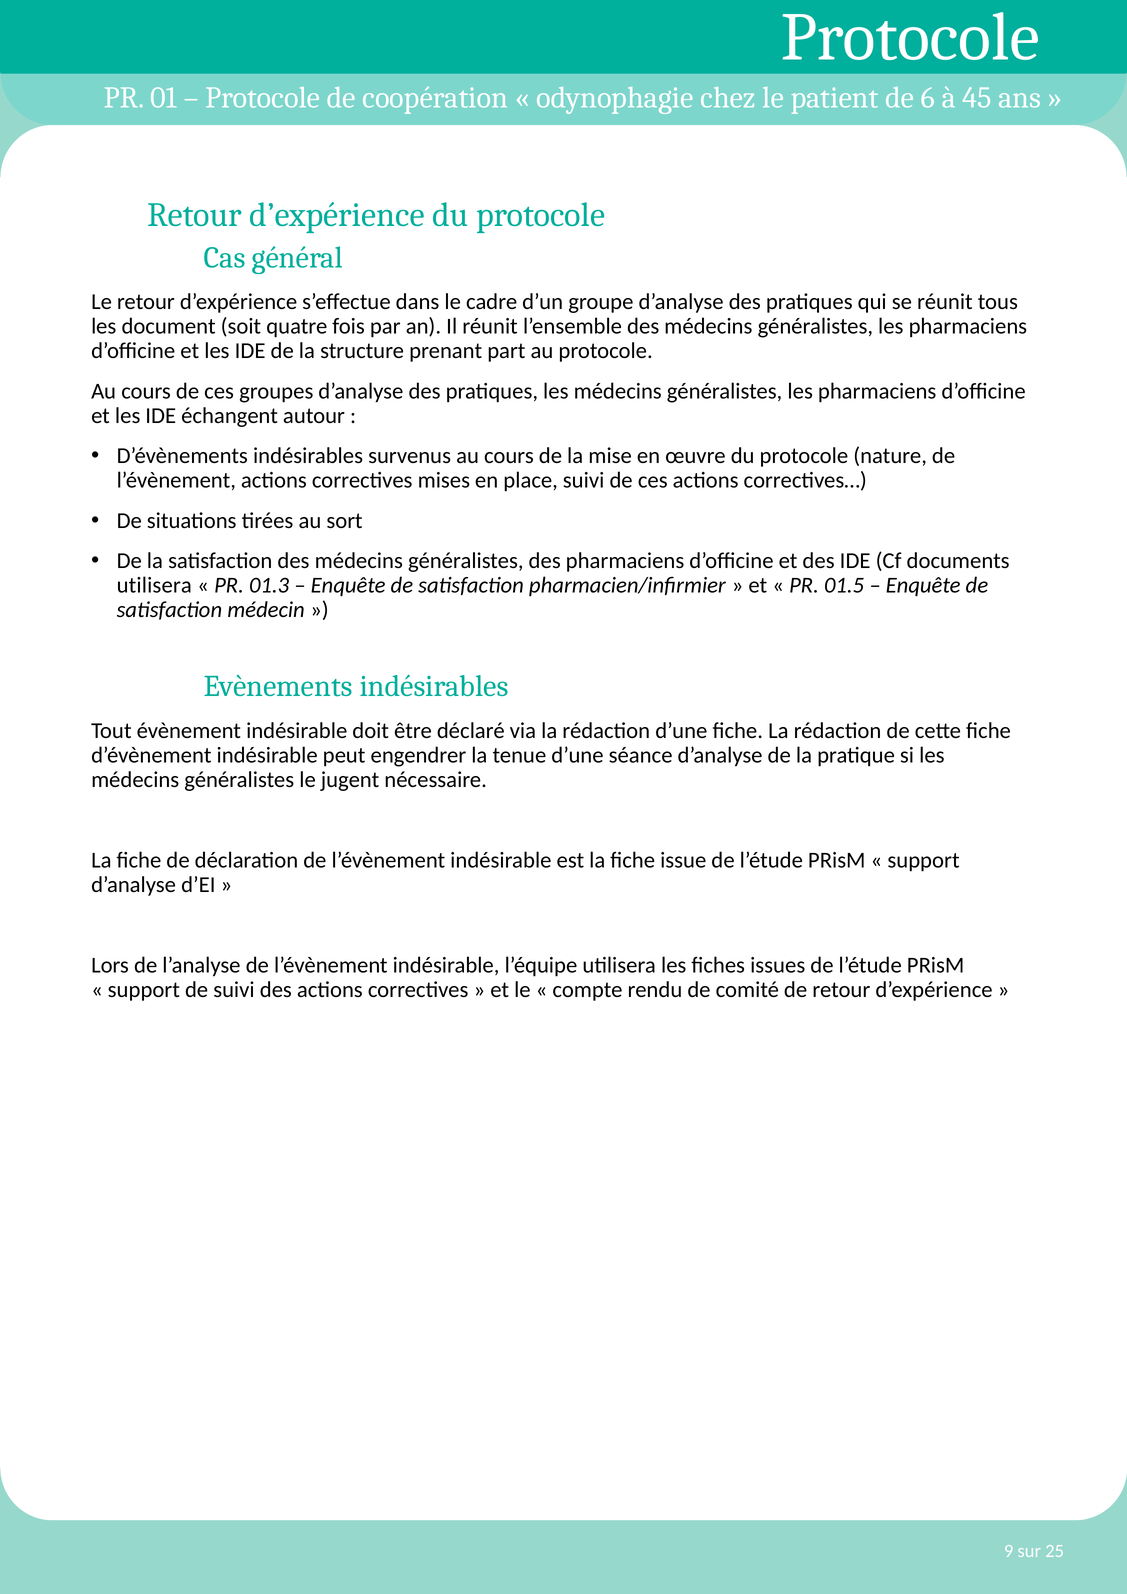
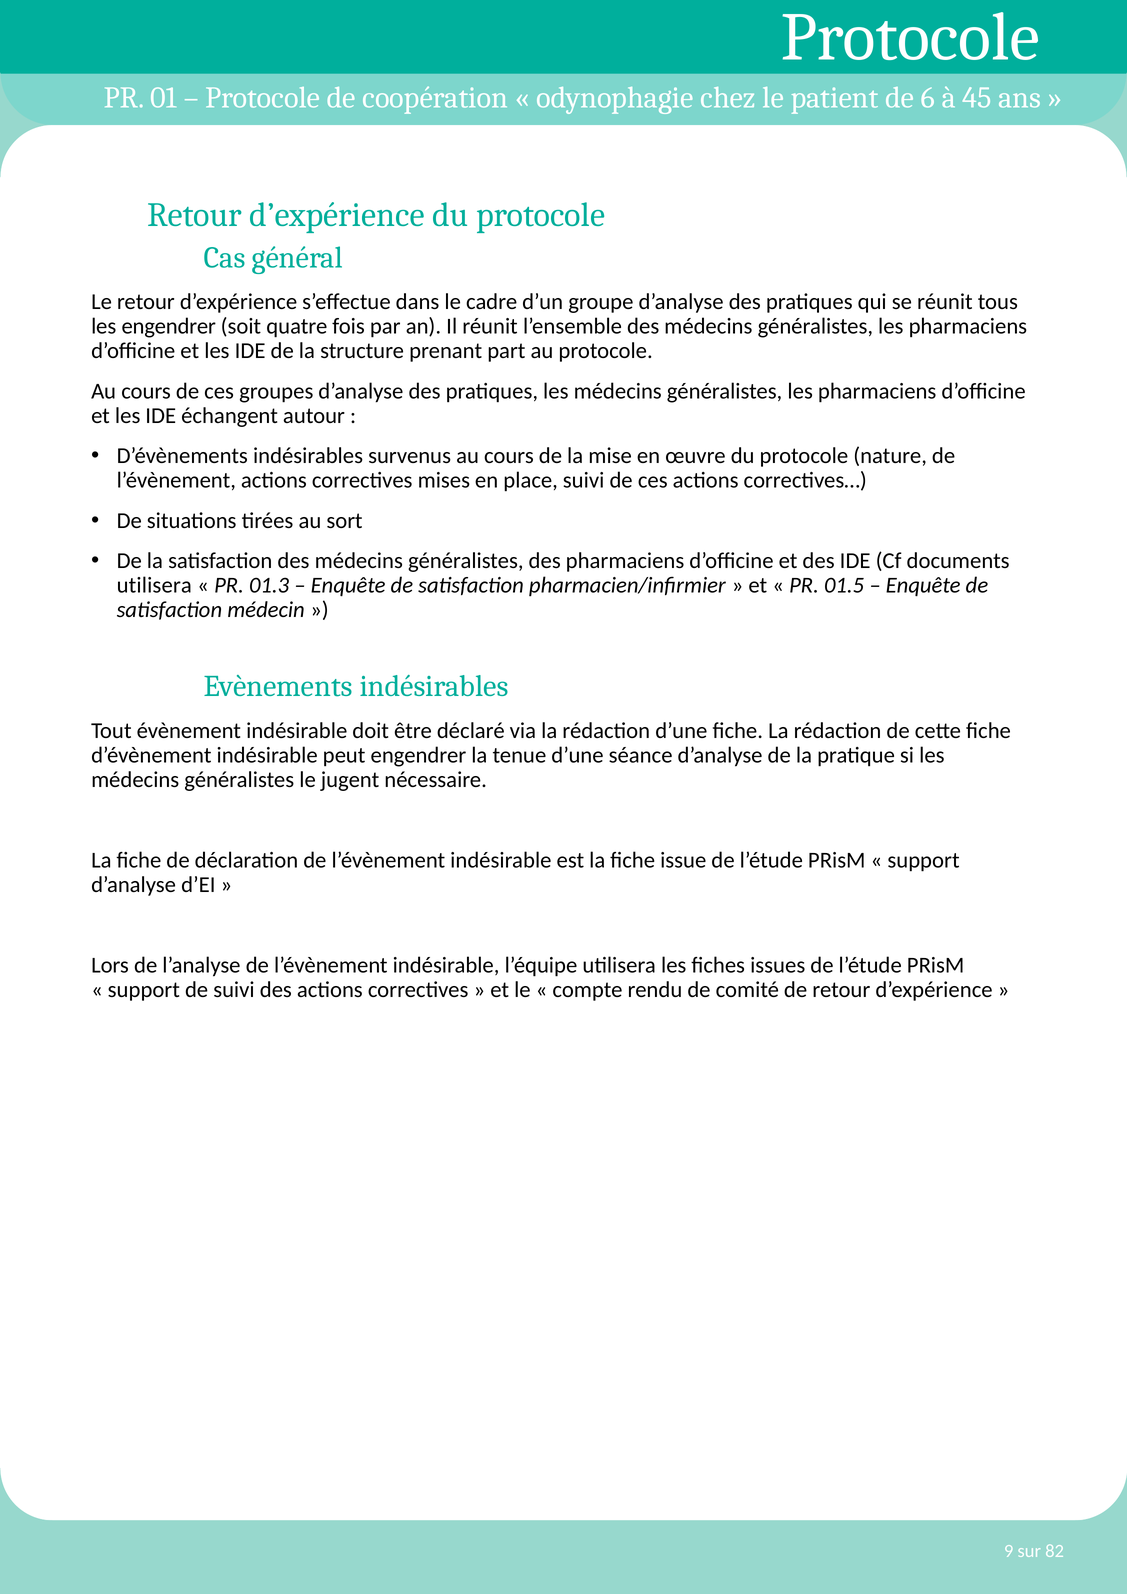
les document: document -> engendrer
25: 25 -> 82
